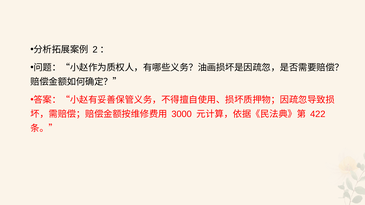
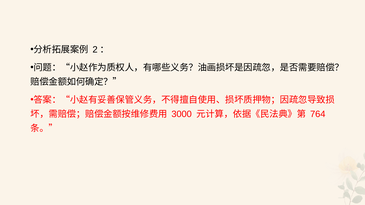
422: 422 -> 764
